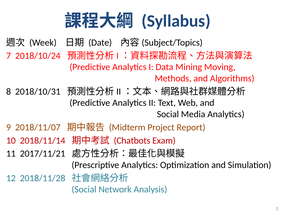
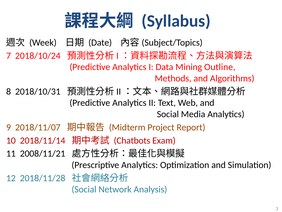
Moving: Moving -> Outline
2017/11/21: 2017/11/21 -> 2008/11/21
